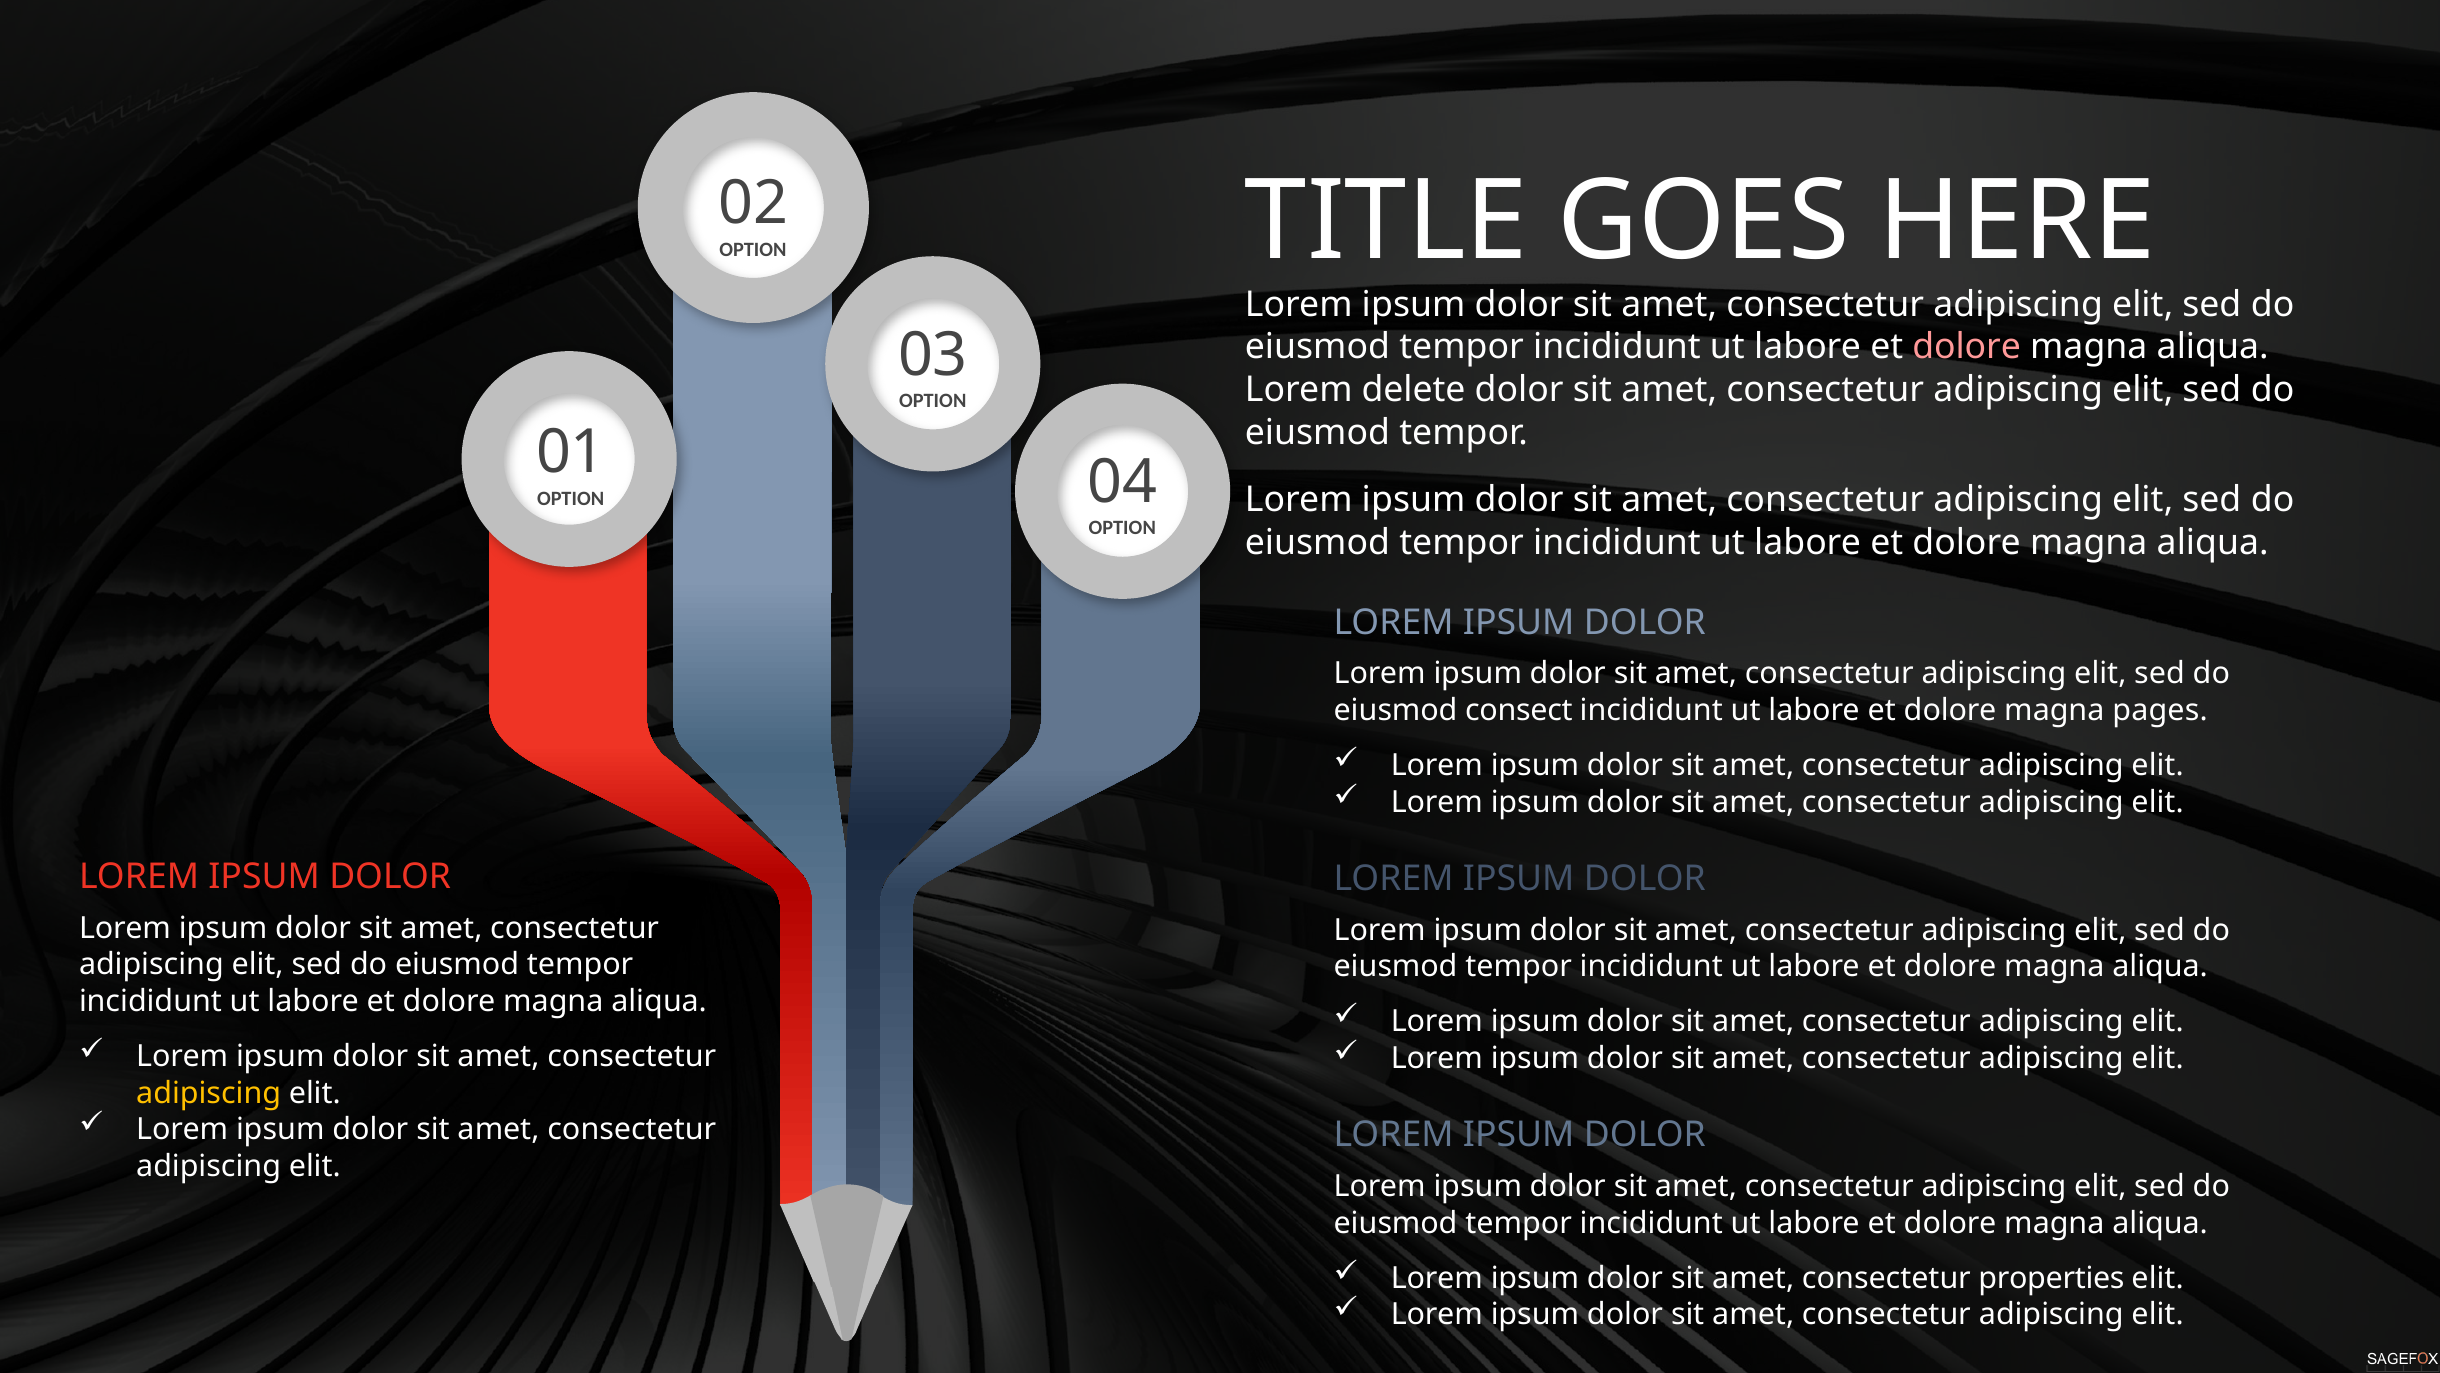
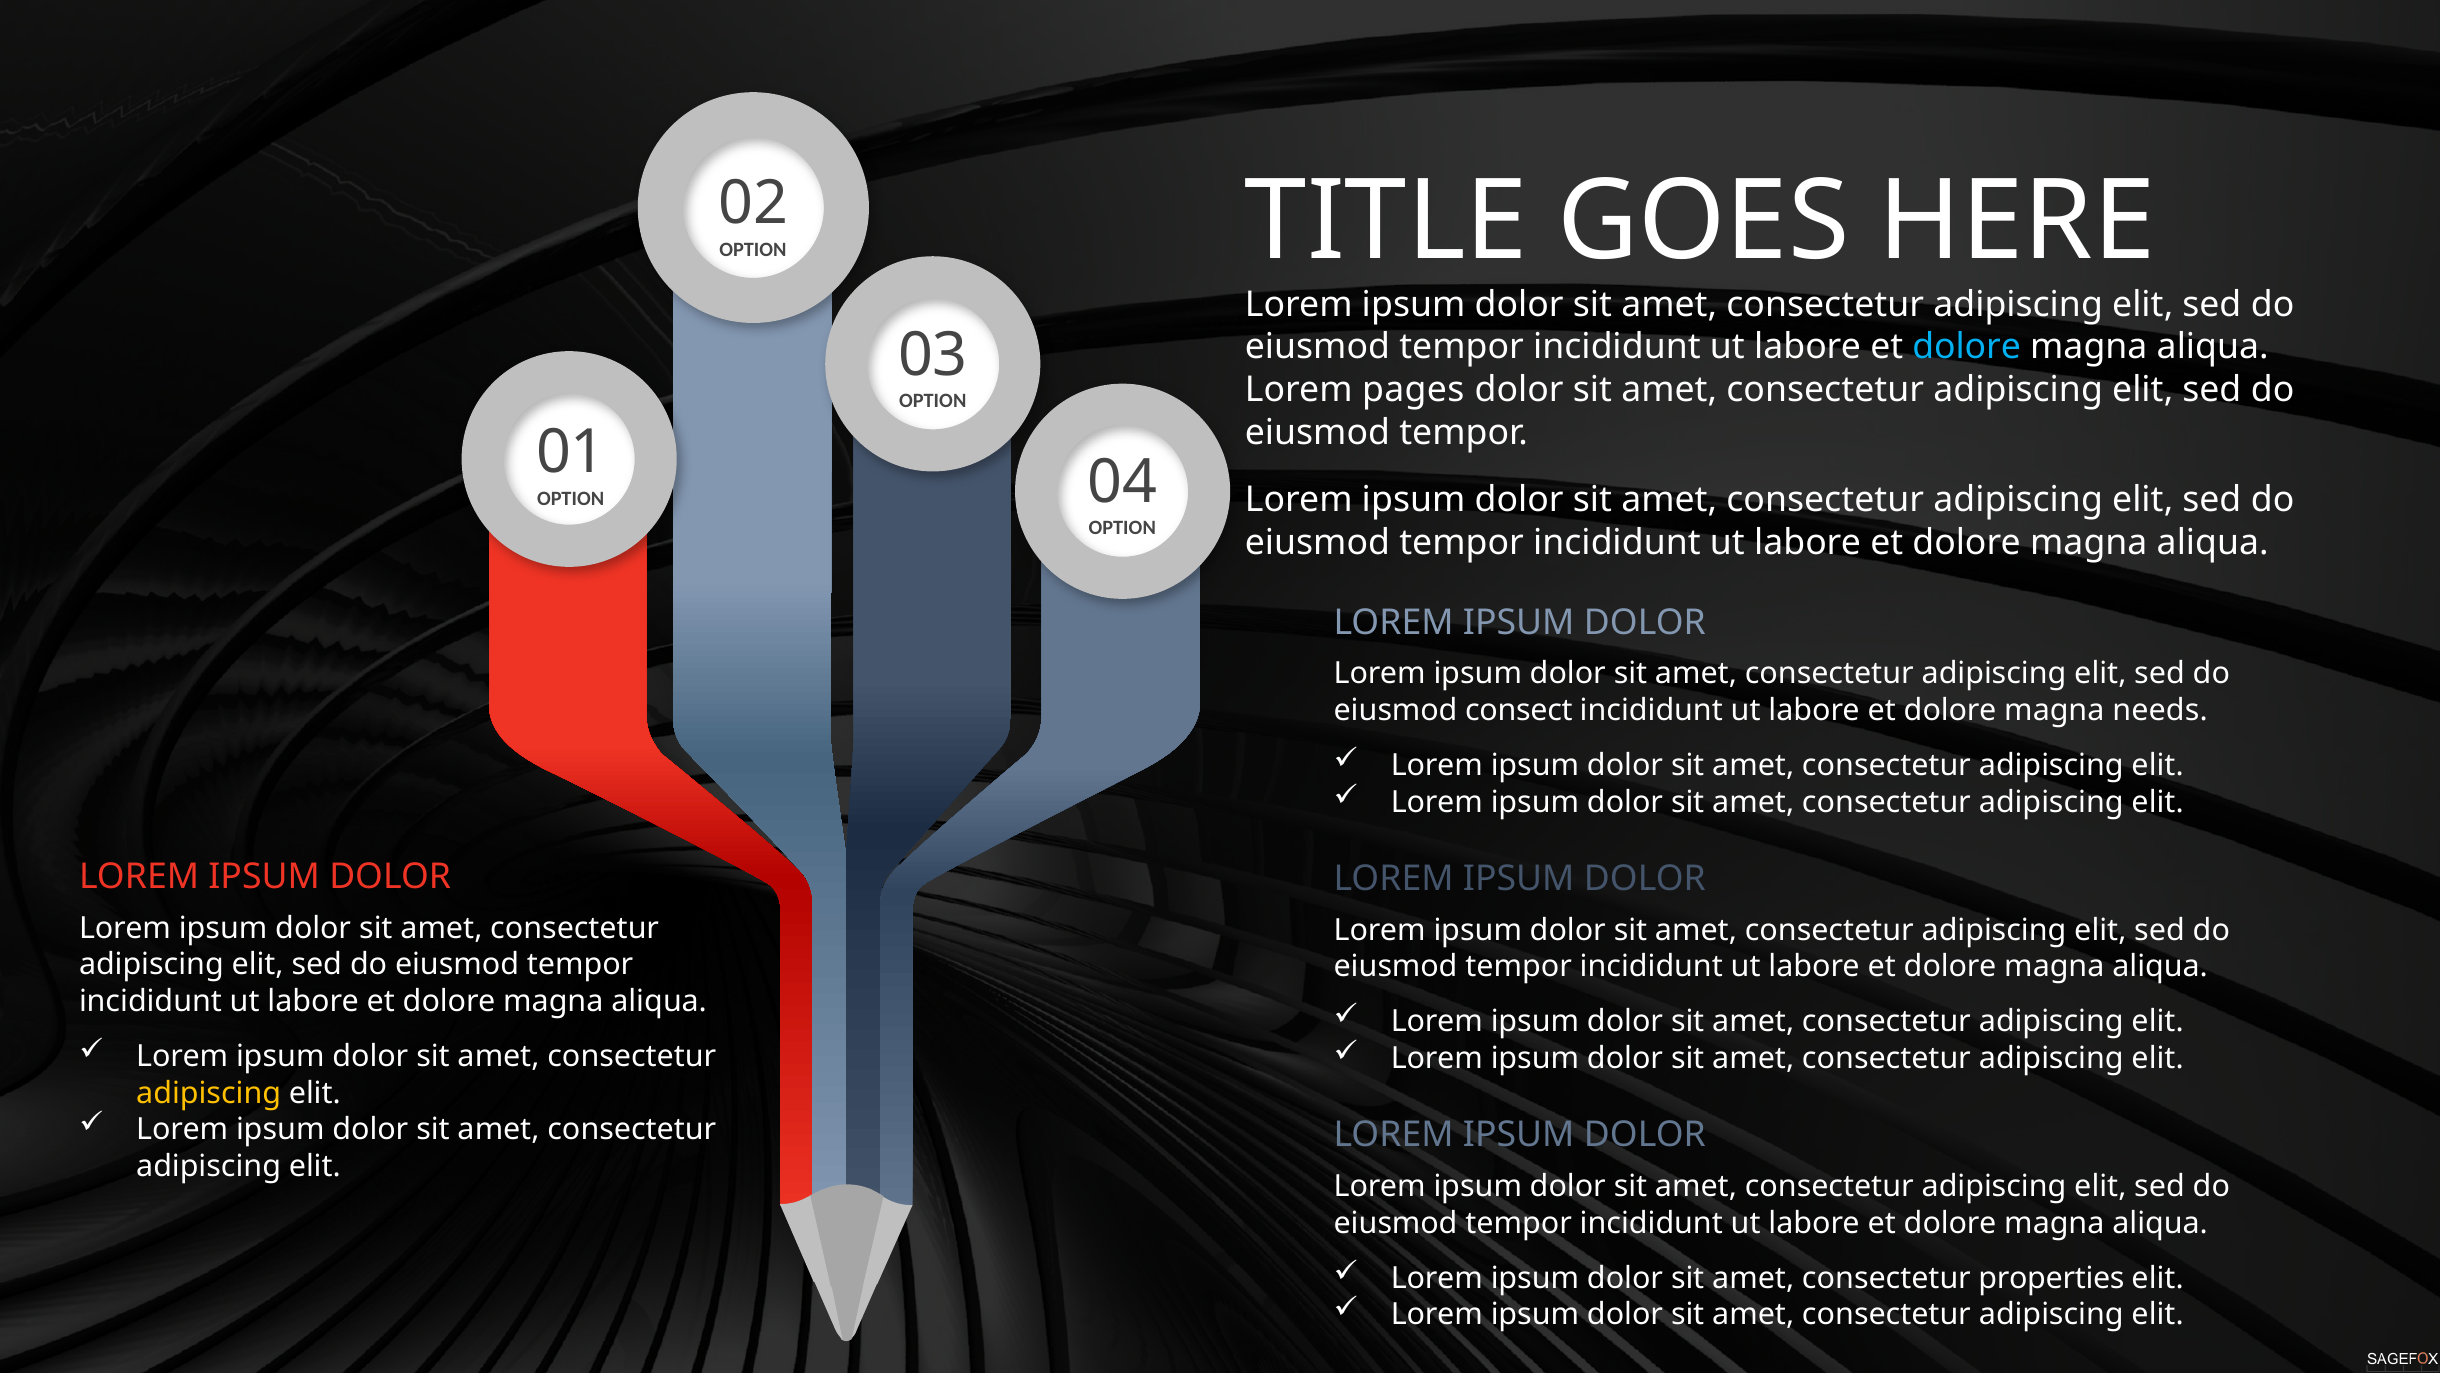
dolore at (1967, 347) colour: pink -> light blue
delete: delete -> pages
pages: pages -> needs
